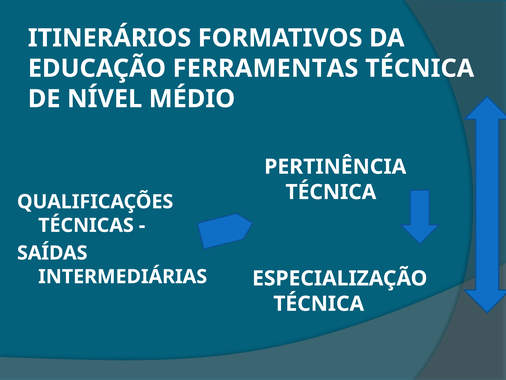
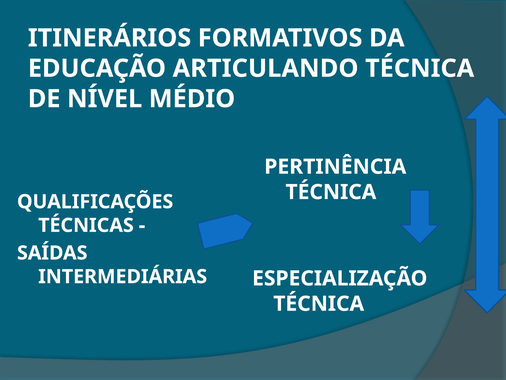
FERRAMENTAS: FERRAMENTAS -> ARTICULANDO
